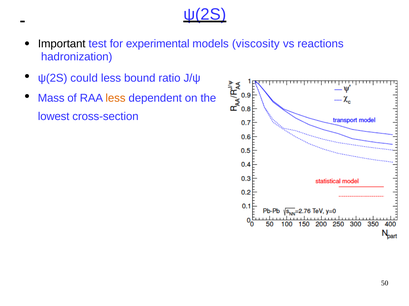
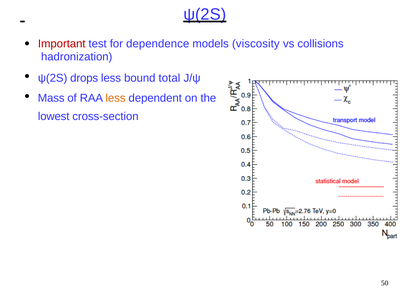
Important colour: black -> red
experimental: experimental -> dependence
reactions: reactions -> collisions
could: could -> drops
ratio: ratio -> total
